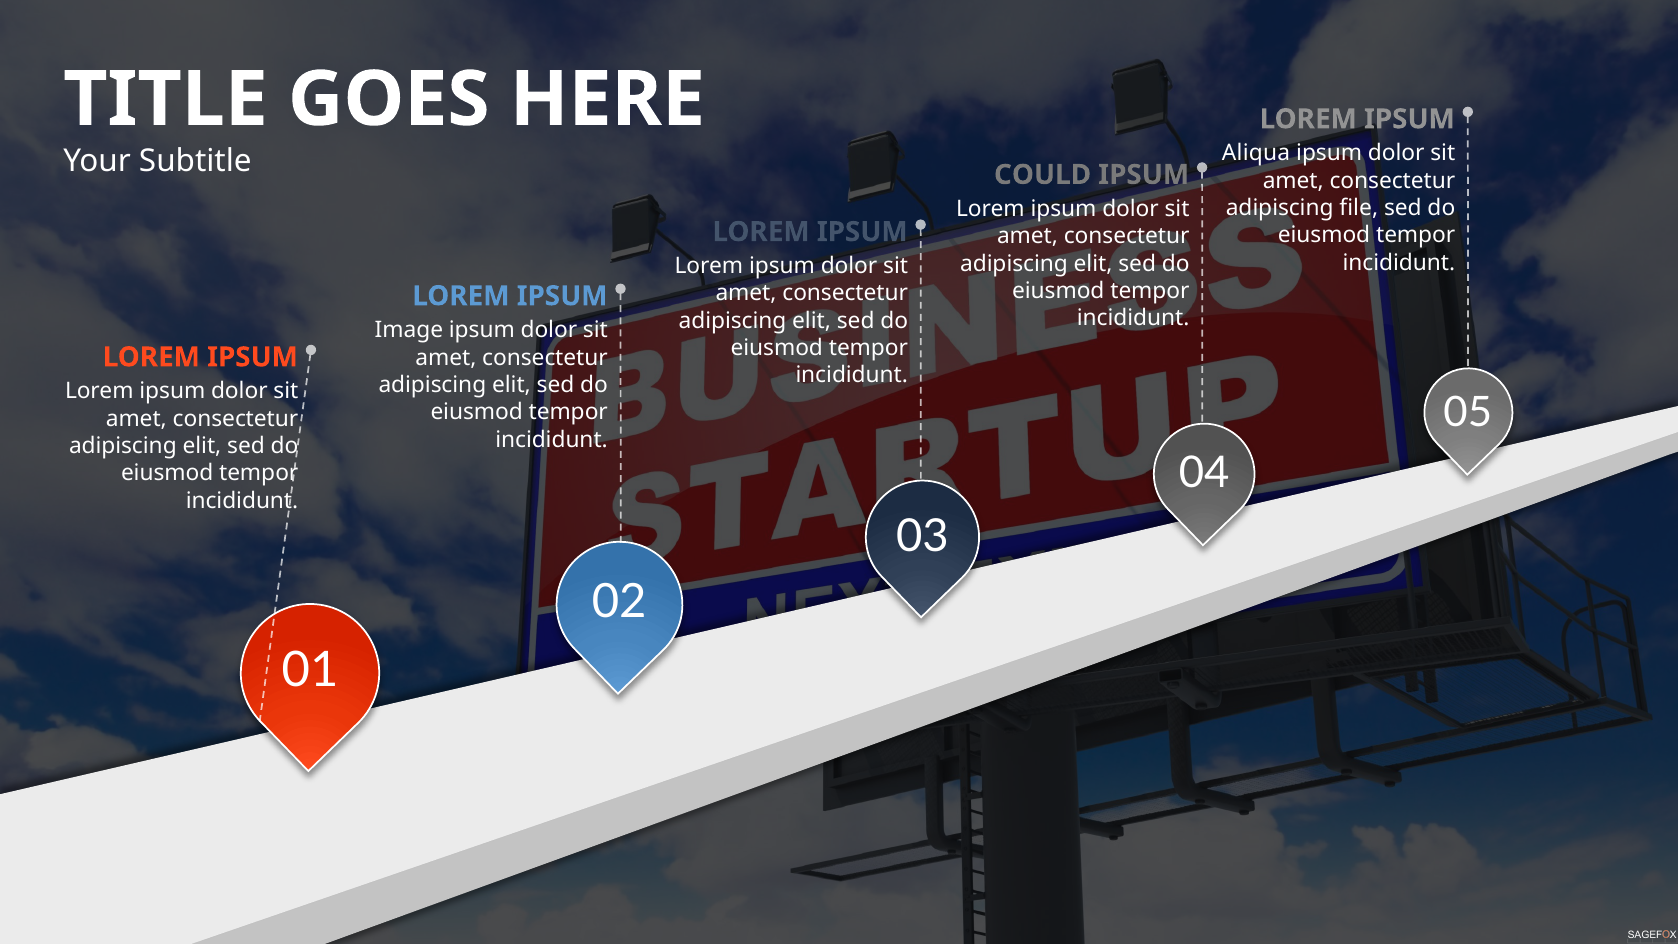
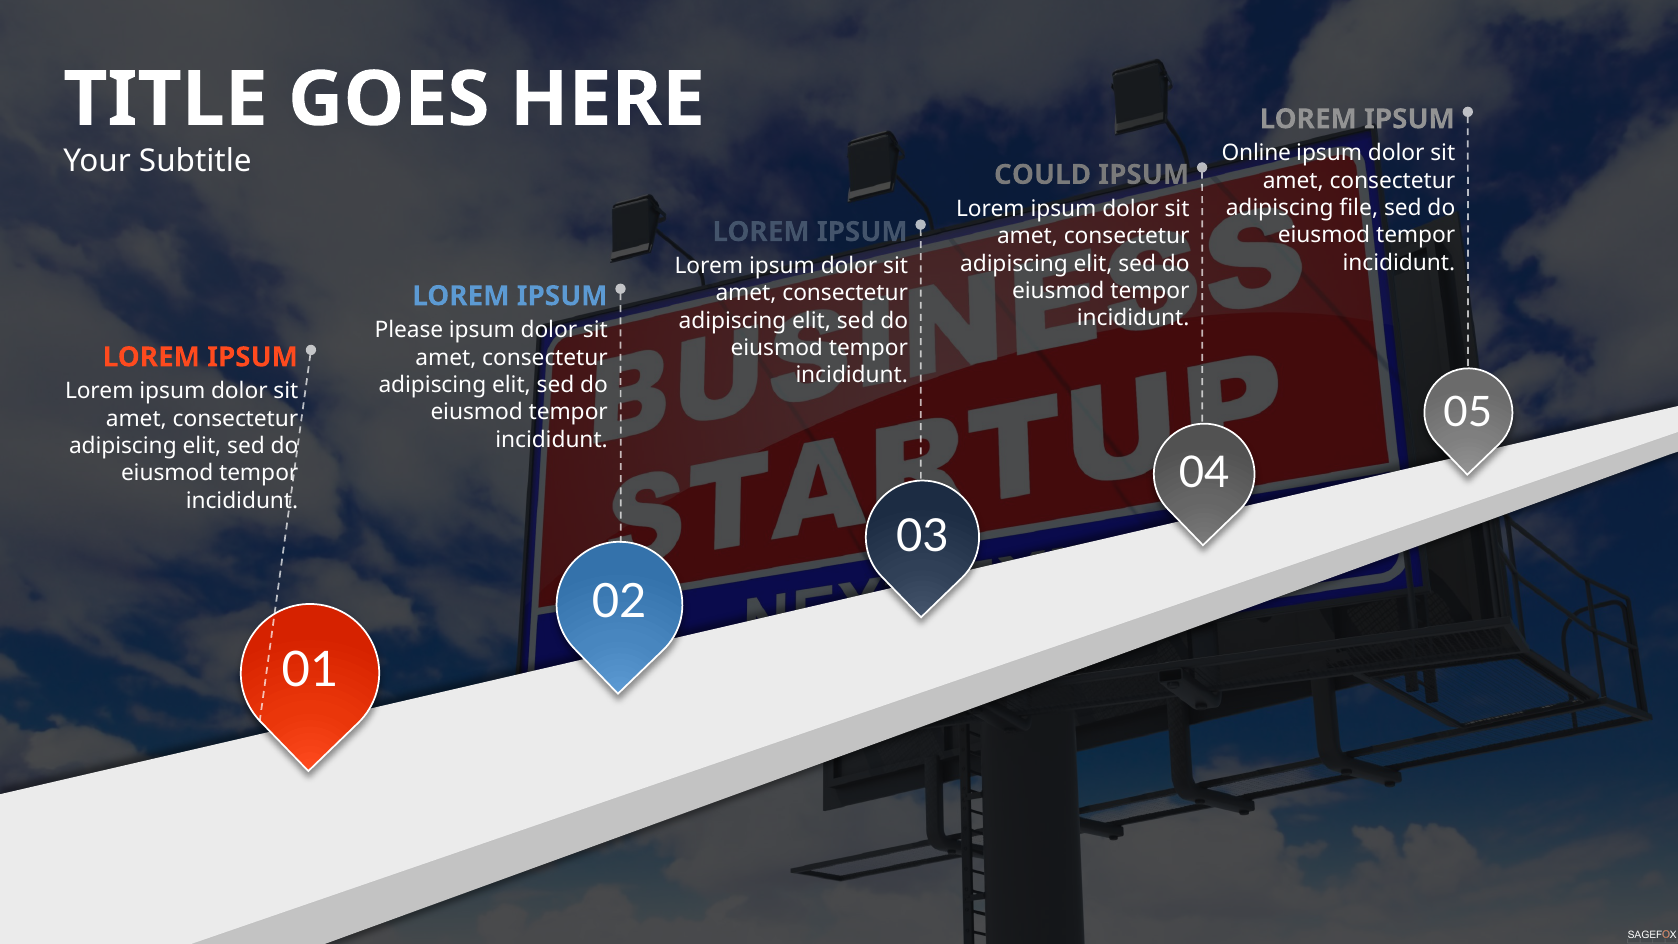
Aliqua: Aliqua -> Online
Image: Image -> Please
